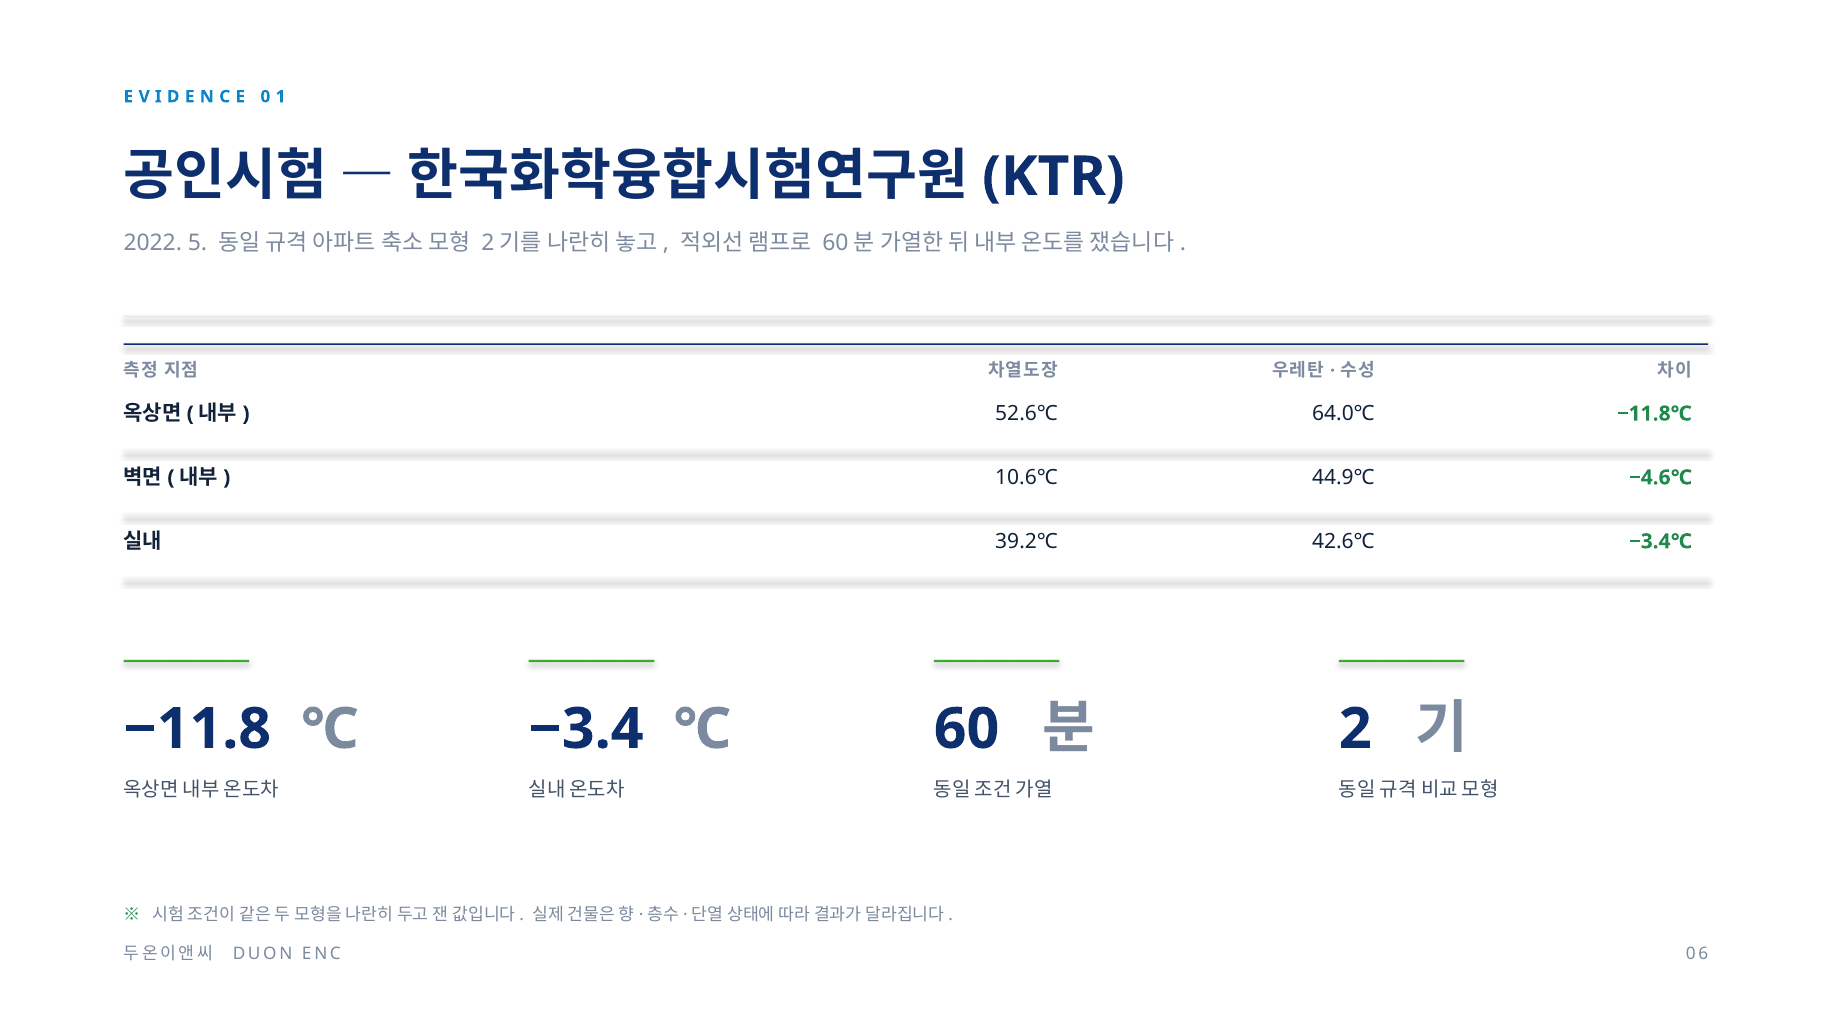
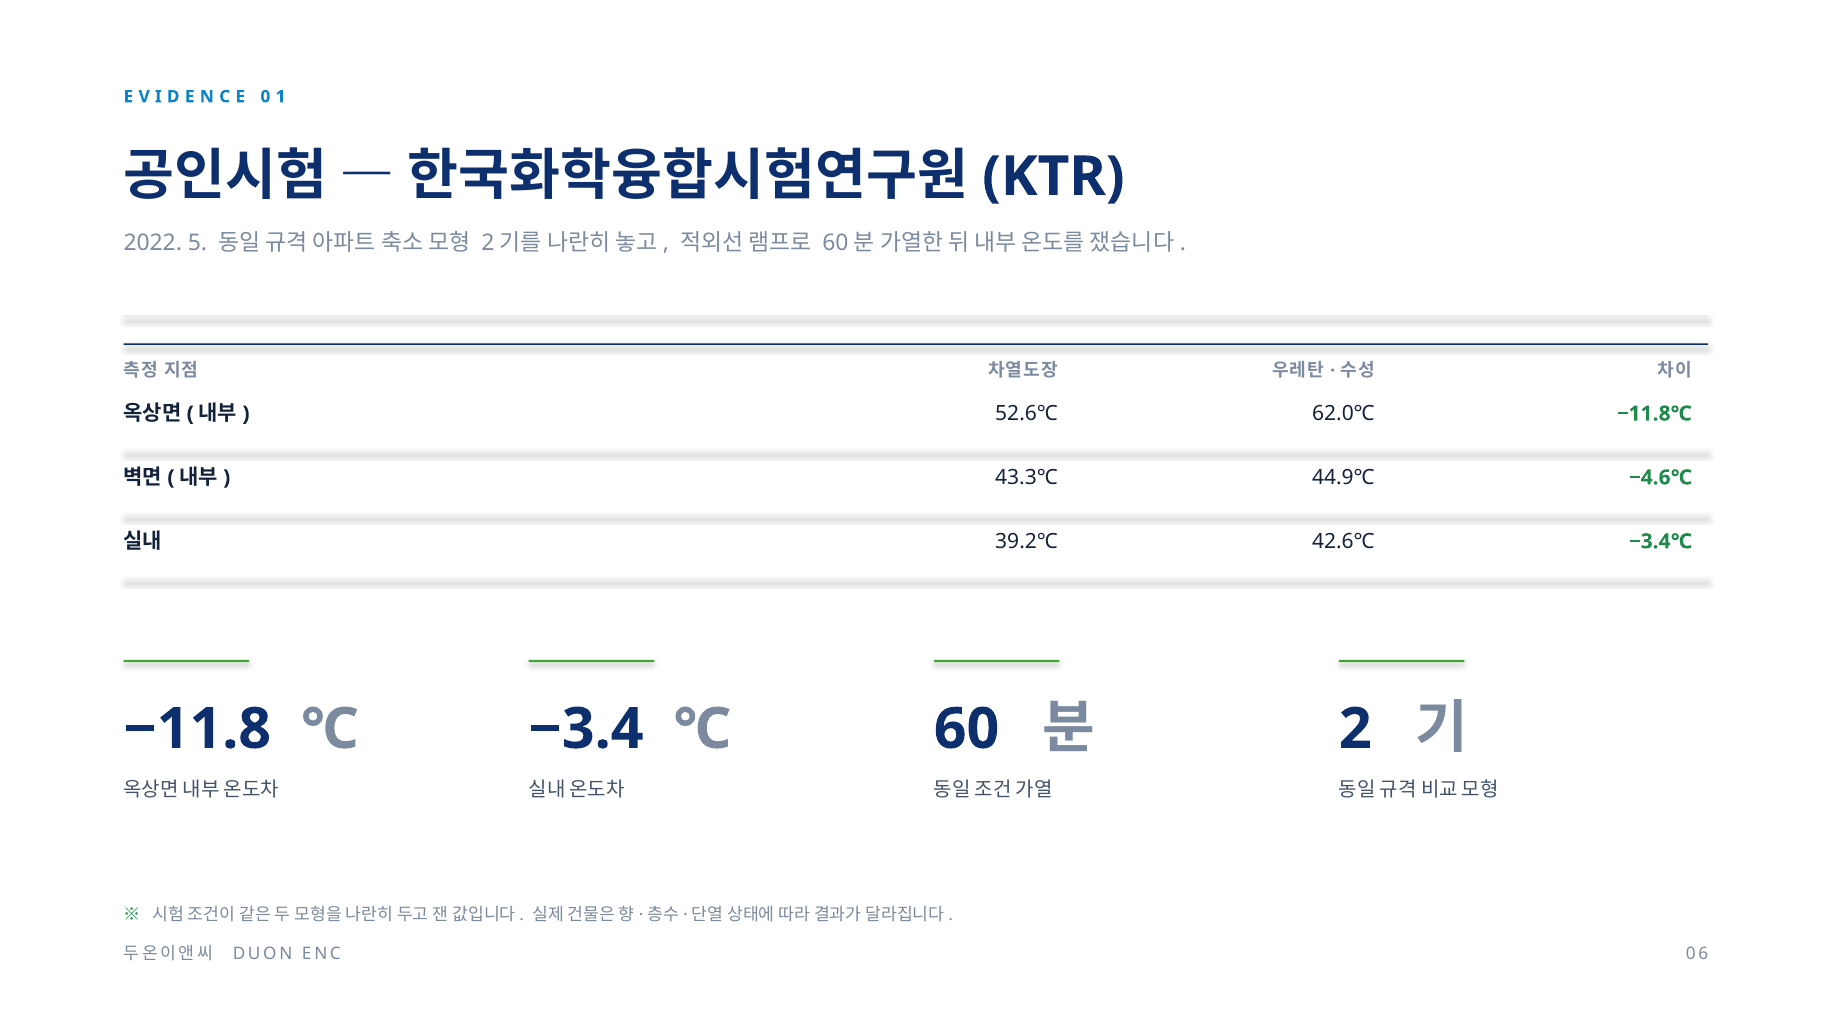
64.0℃: 64.0℃ -> 62.0℃
10.6℃: 10.6℃ -> 43.3℃
